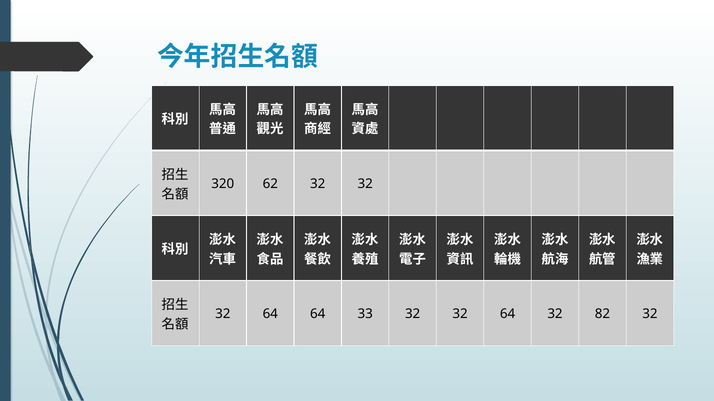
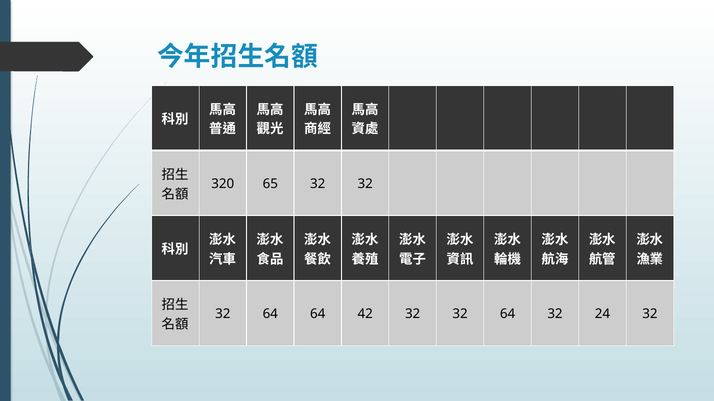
62: 62 -> 65
33: 33 -> 42
82: 82 -> 24
